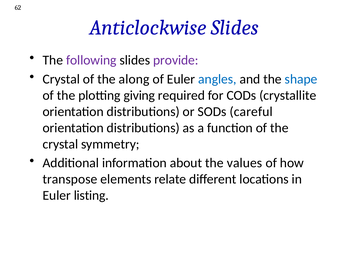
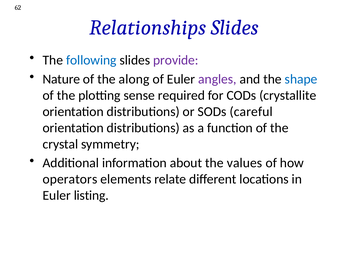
Anticlockwise: Anticlockwise -> Relationships
following colour: purple -> blue
Crystal at (61, 79): Crystal -> Nature
angles colour: blue -> purple
giving: giving -> sense
transpose: transpose -> operators
